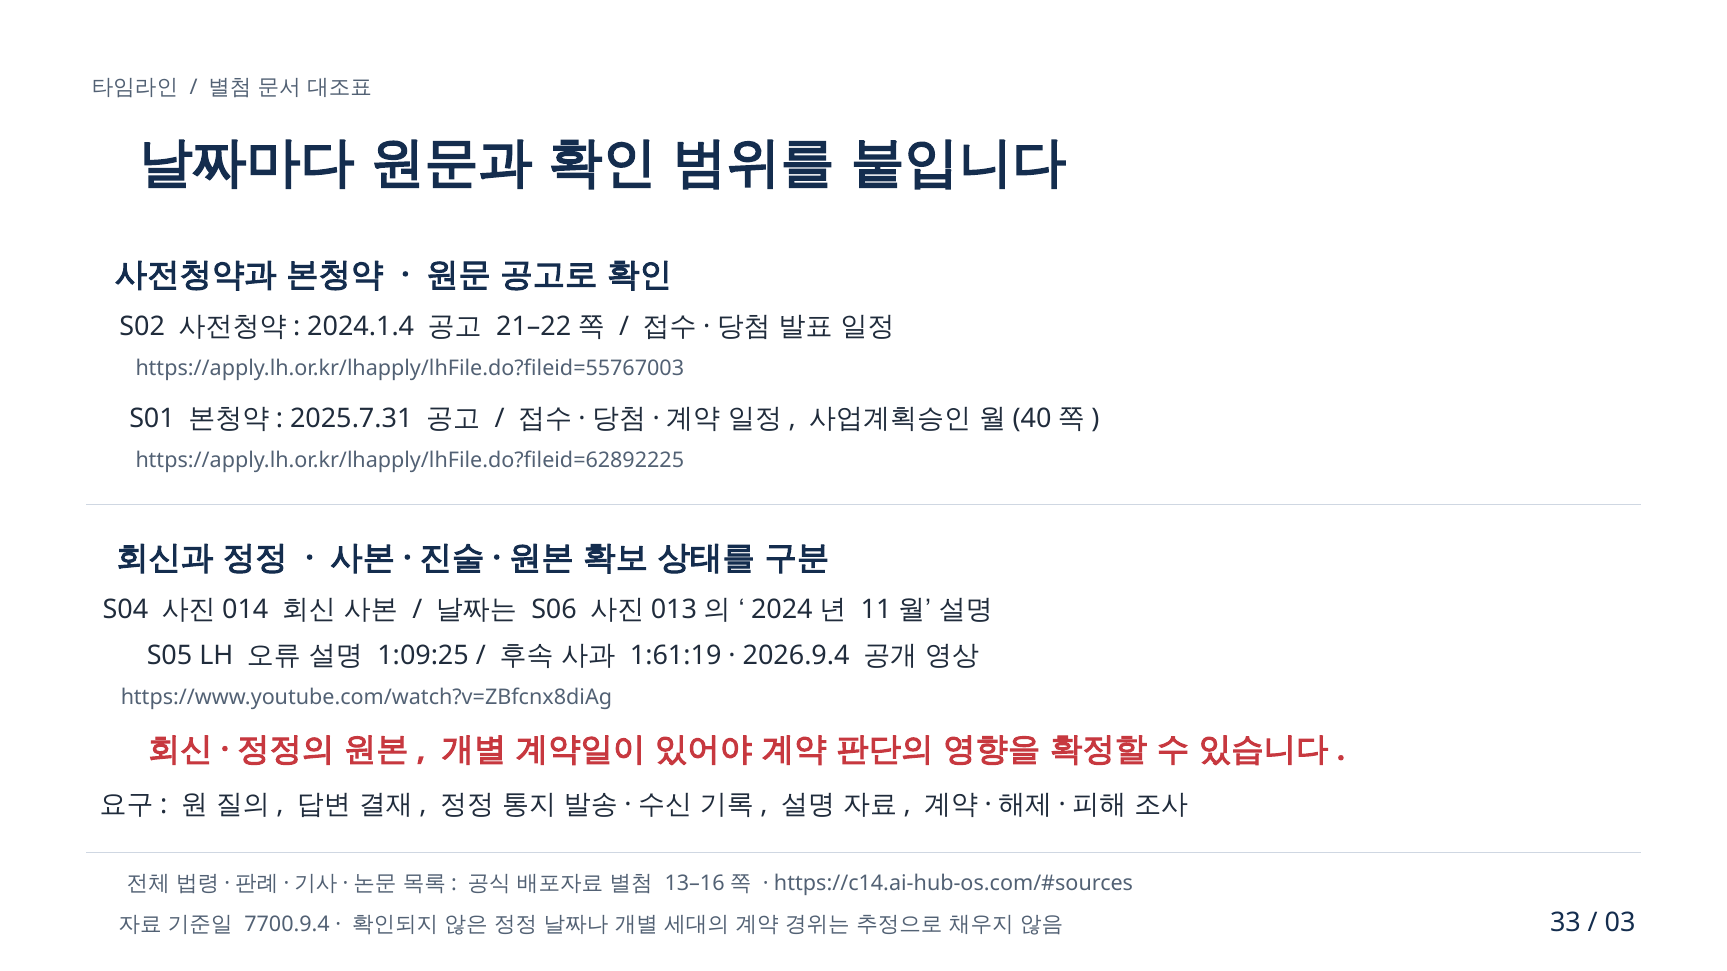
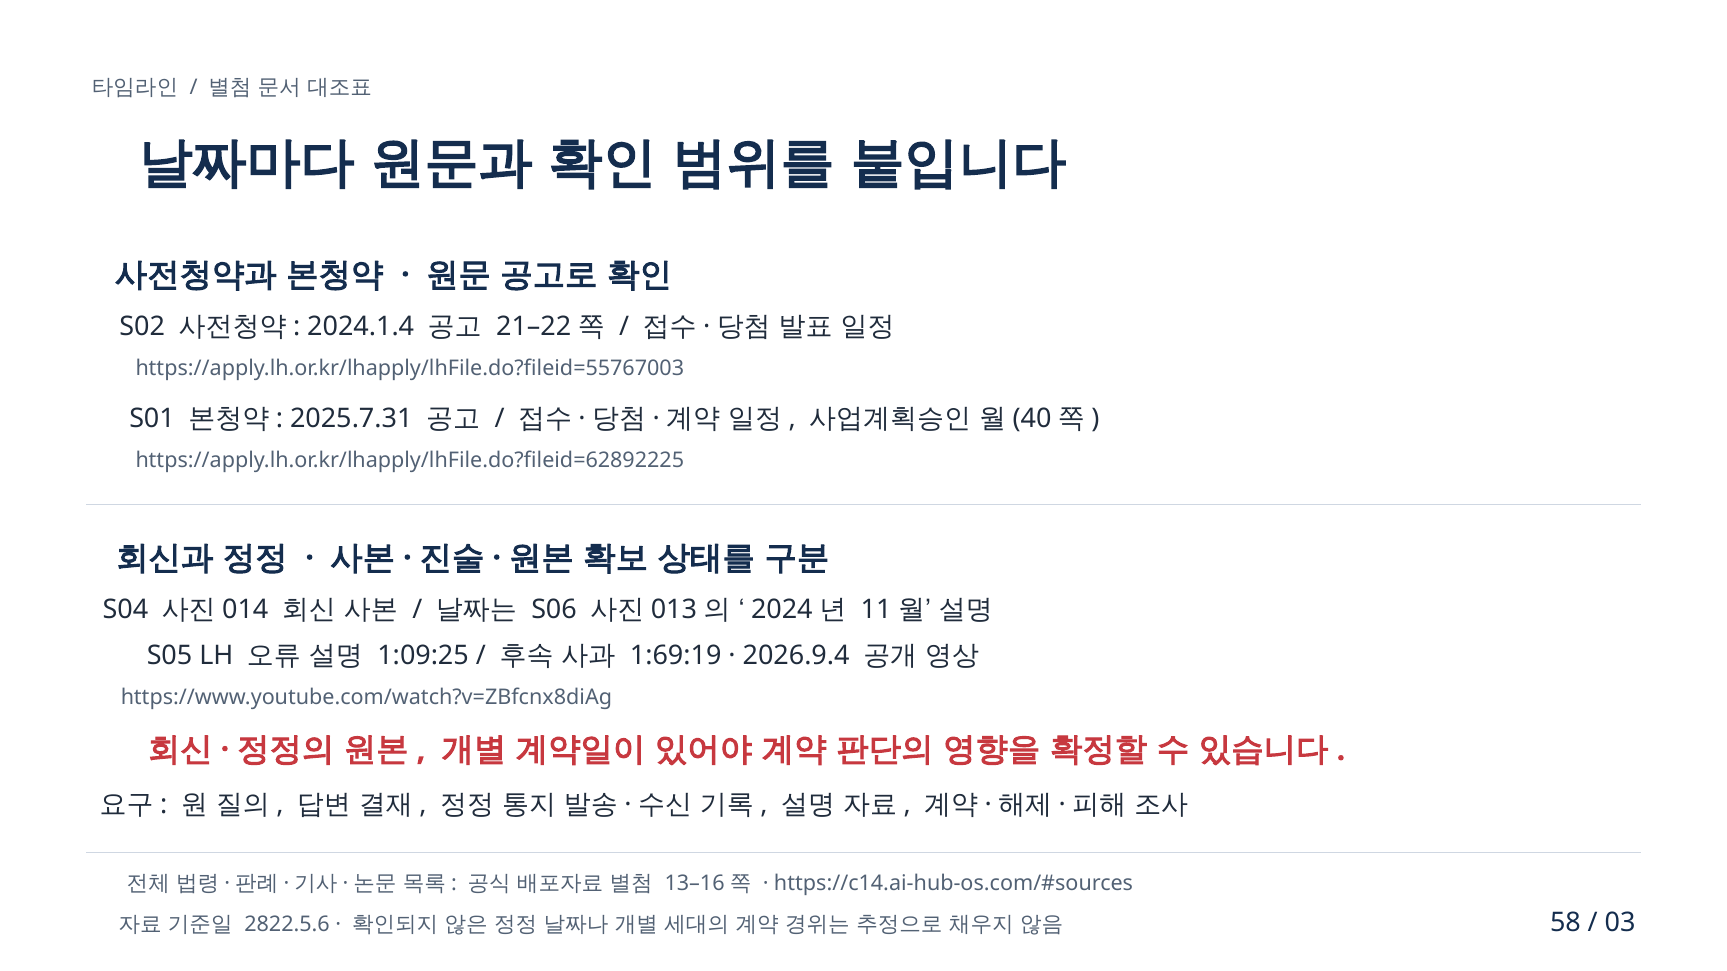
1:61:19: 1:61:19 -> 1:69:19
7700.9.4: 7700.9.4 -> 2822.5.6
33: 33 -> 58
